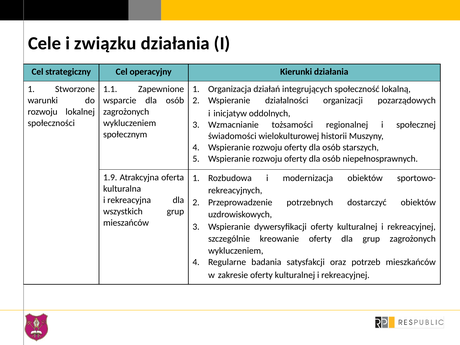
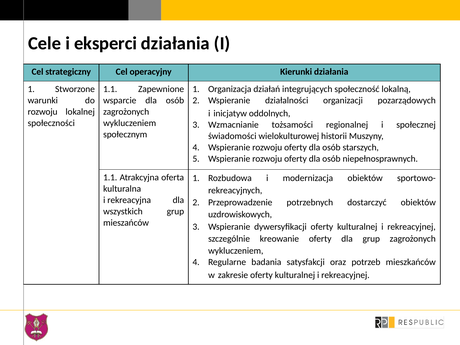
związku: związku -> eksperci
1.9 at (110, 177): 1.9 -> 1.1
